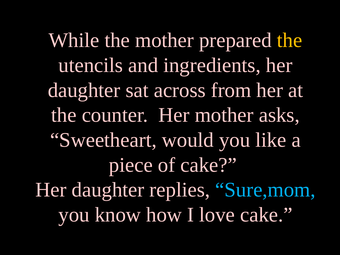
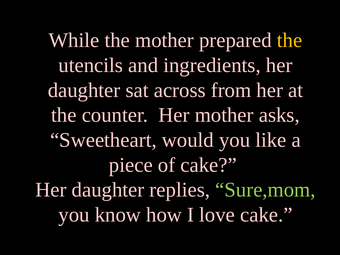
Sure,mom colour: light blue -> light green
